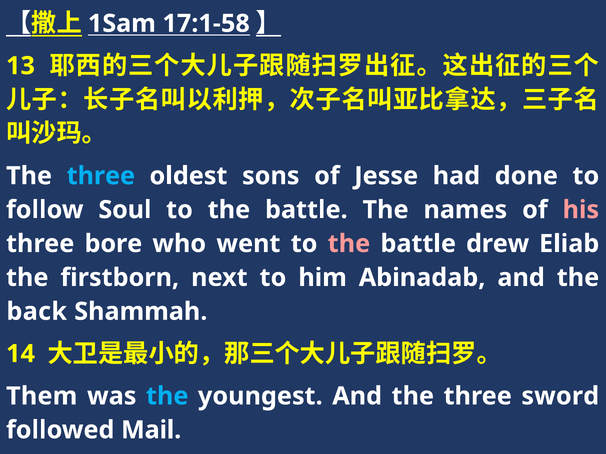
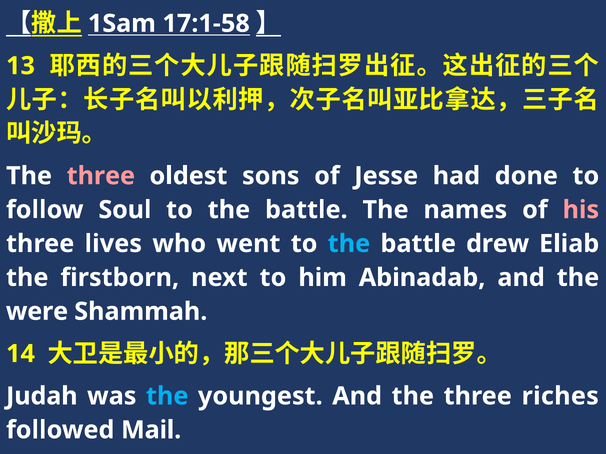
three at (101, 176) colour: light blue -> pink
bore: bore -> lives
the at (349, 244) colour: pink -> light blue
back: back -> were
Them: Them -> Judah
sword: sword -> riches
